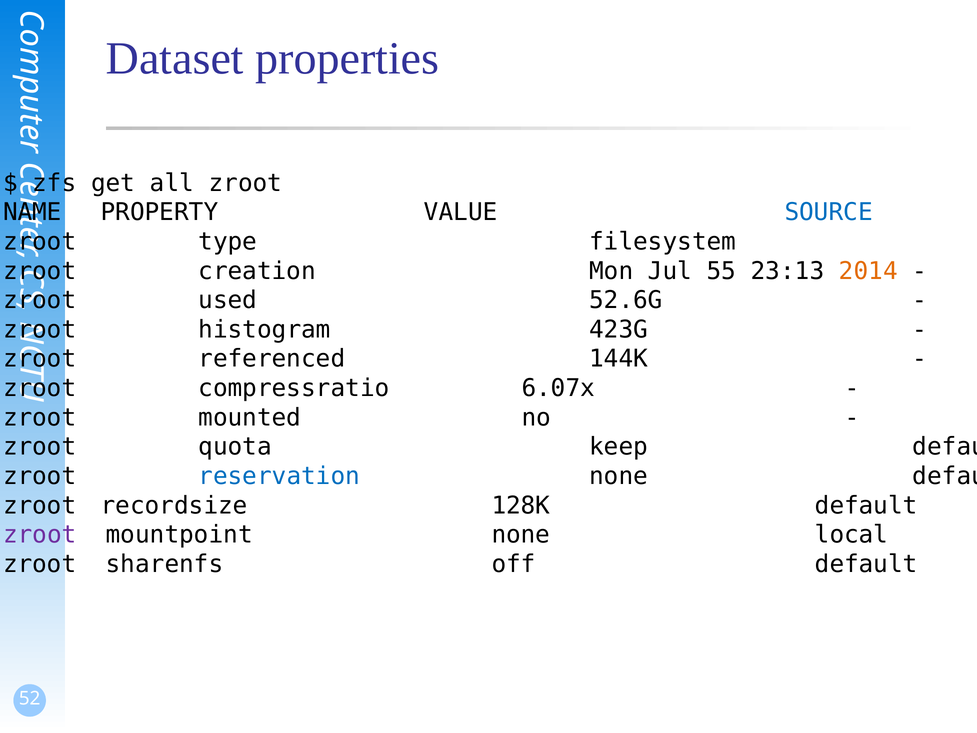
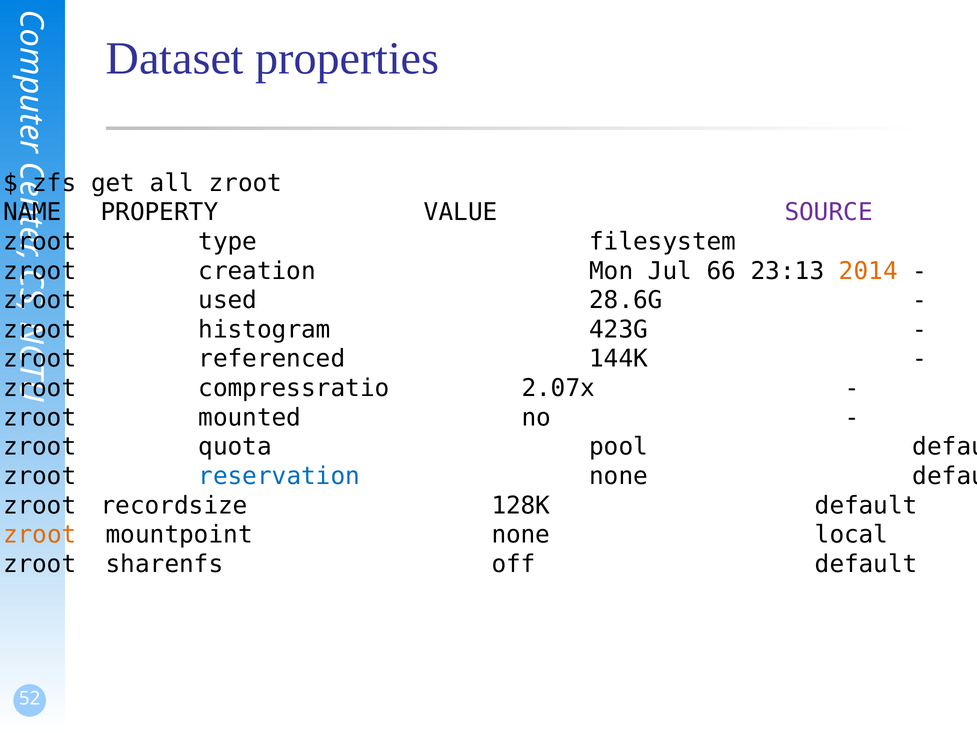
SOURCE colour: blue -> purple
55: 55 -> 66
52.6G: 52.6G -> 28.6G
6.07x: 6.07x -> 2.07x
keep: keep -> pool
zroot at (40, 535) colour: purple -> orange
